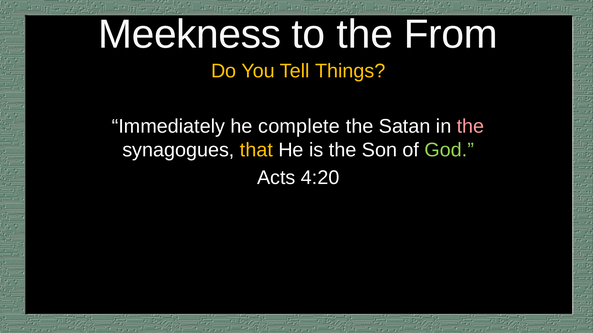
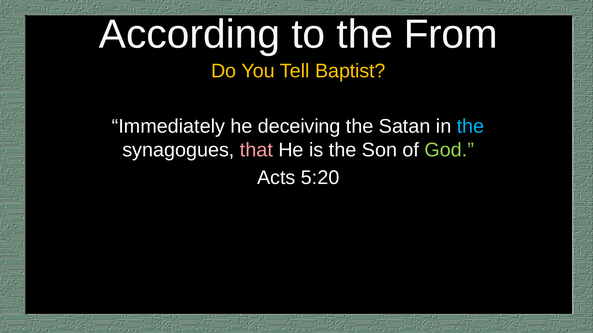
Meekness: Meekness -> According
Things: Things -> Baptist
complete: complete -> deceiving
the at (471, 126) colour: pink -> light blue
that colour: yellow -> pink
4:20: 4:20 -> 5:20
